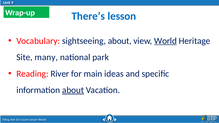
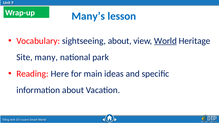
There’s: There’s -> Many’s
River: River -> Here
about at (73, 90) underline: present -> none
